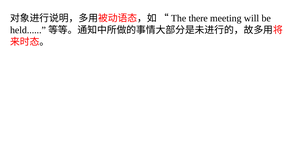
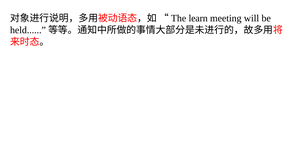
there: there -> learn
